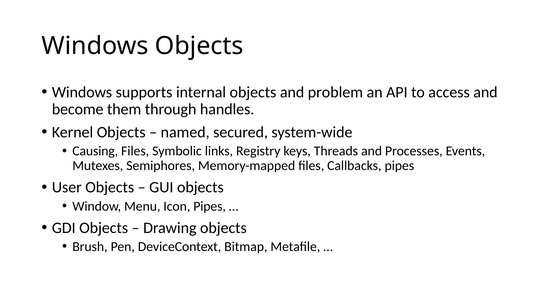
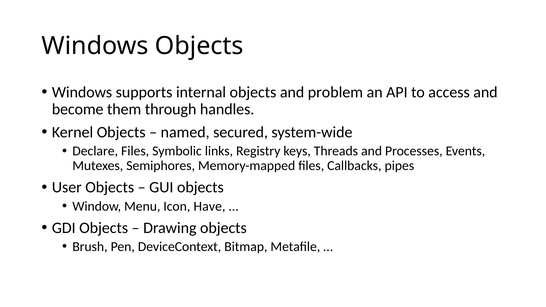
Causing: Causing -> Declare
Icon Pipes: Pipes -> Have
